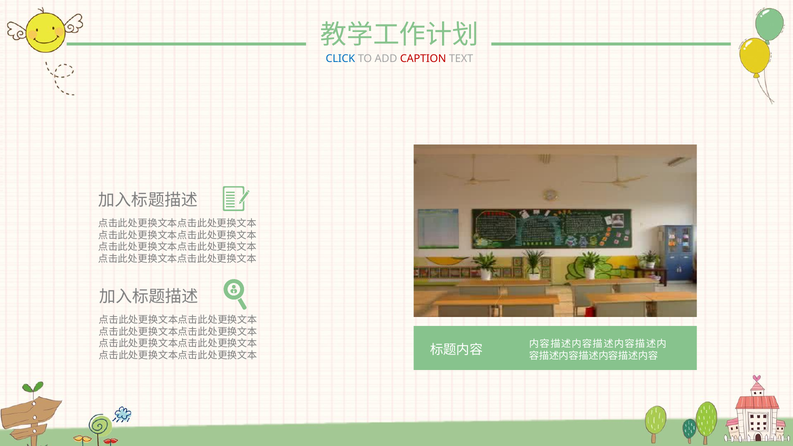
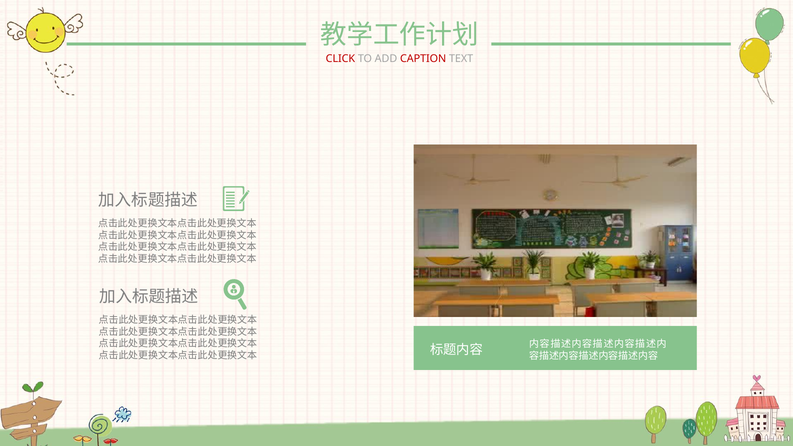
CLICK colour: blue -> red
